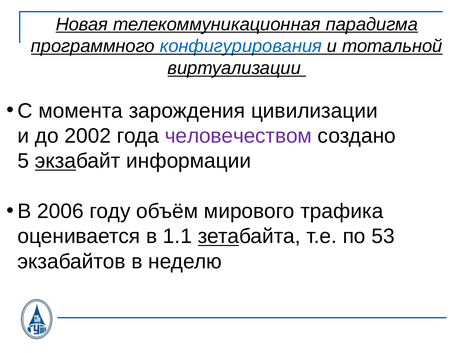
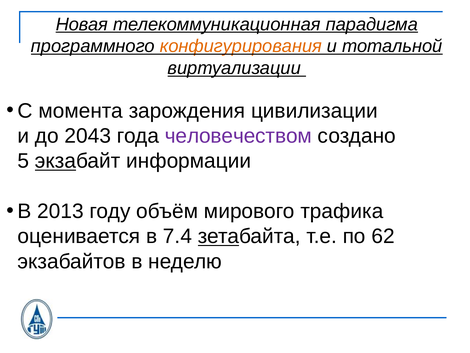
конфигурирования colour: blue -> orange
2002: 2002 -> 2043
2006: 2006 -> 2013
1.1: 1.1 -> 7.4
53: 53 -> 62
